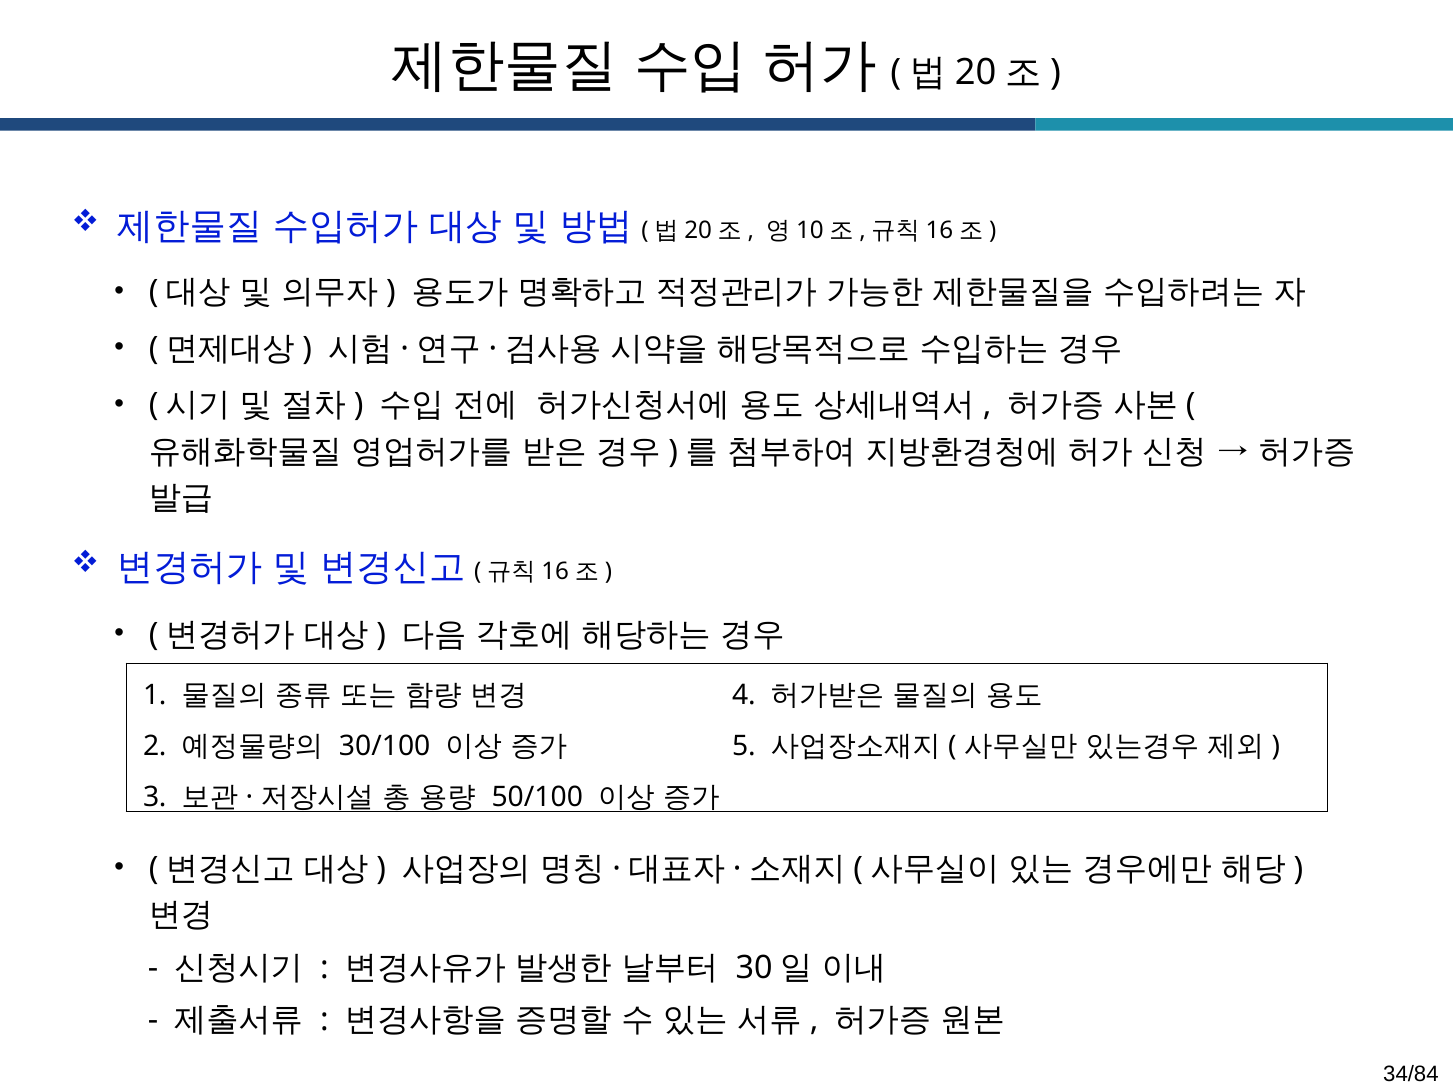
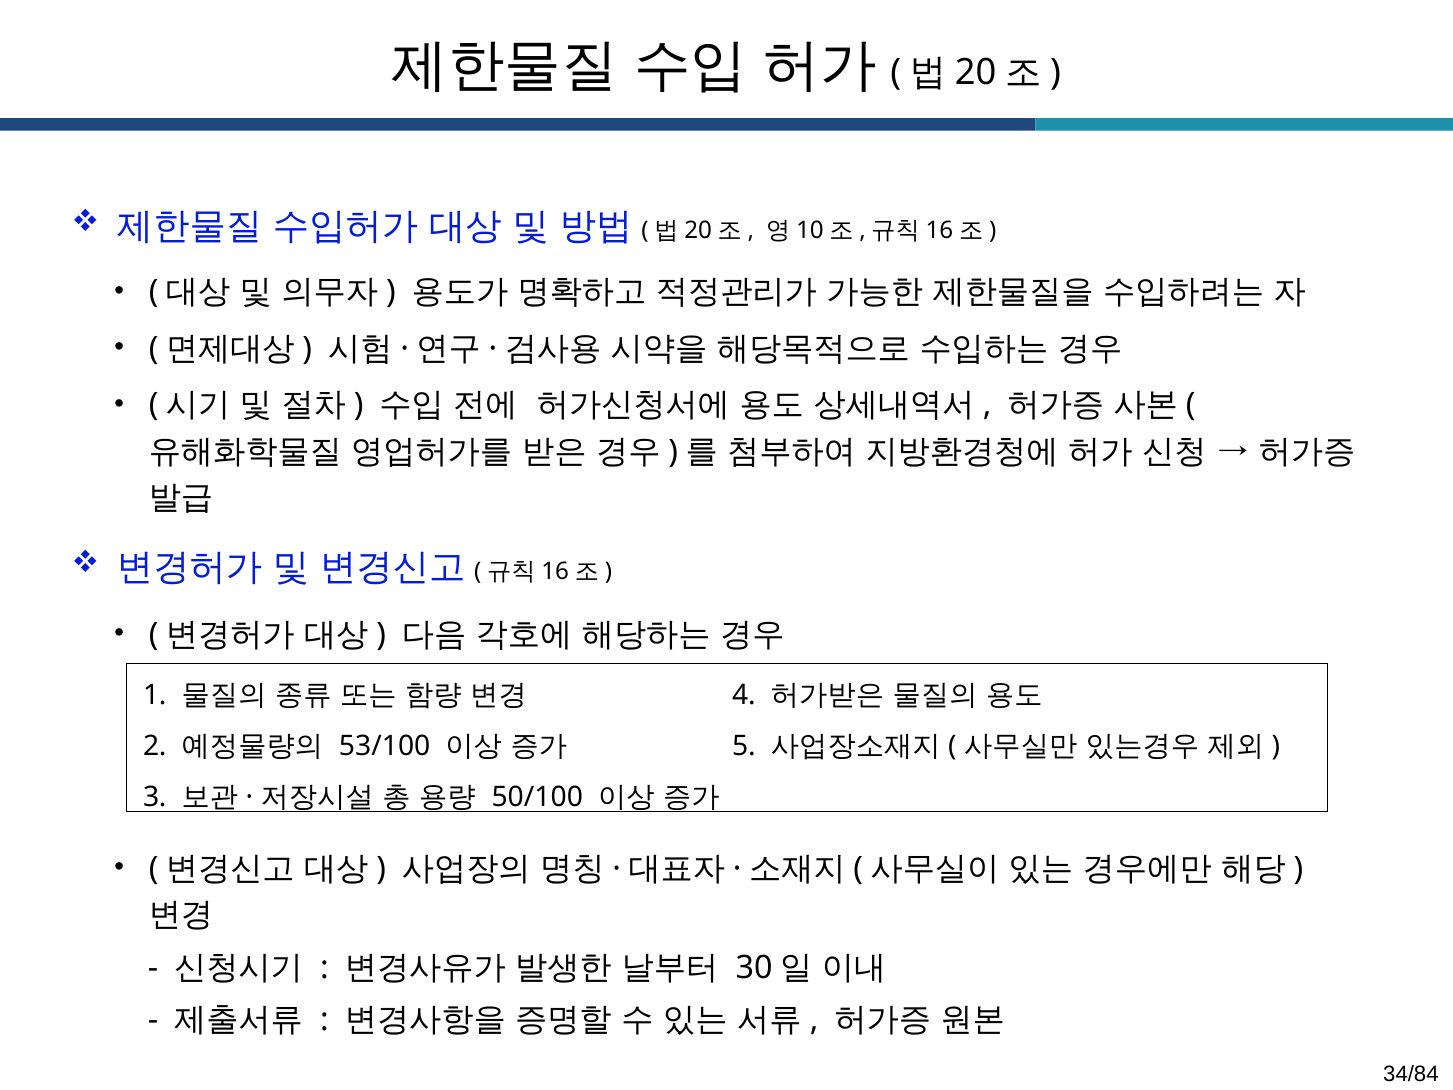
30/100: 30/100 -> 53/100
